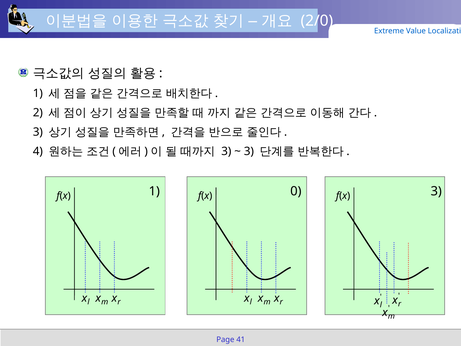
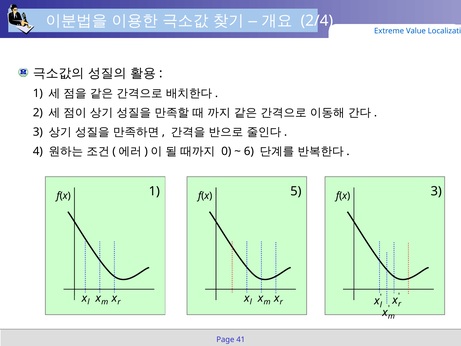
2/0: 2/0 -> 2/4
3 at (226, 151): 3 -> 0
3 at (249, 151): 3 -> 6
0: 0 -> 5
